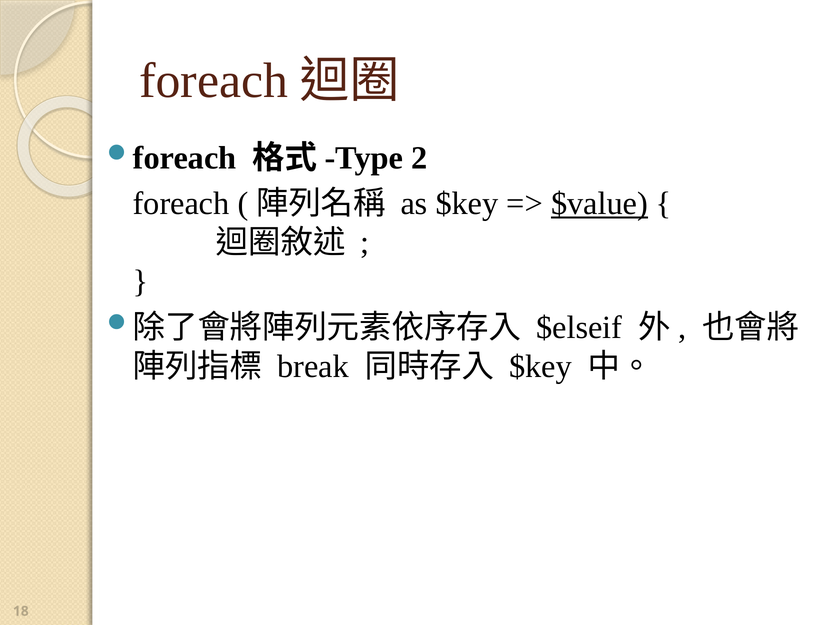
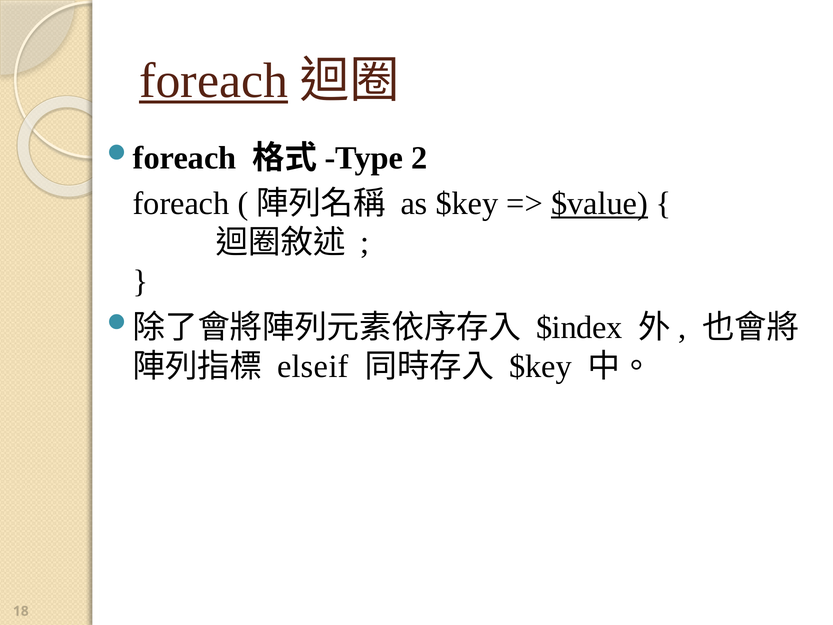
foreach at (214, 81) underline: none -> present
$elseif: $elseif -> $index
break: break -> elseif
